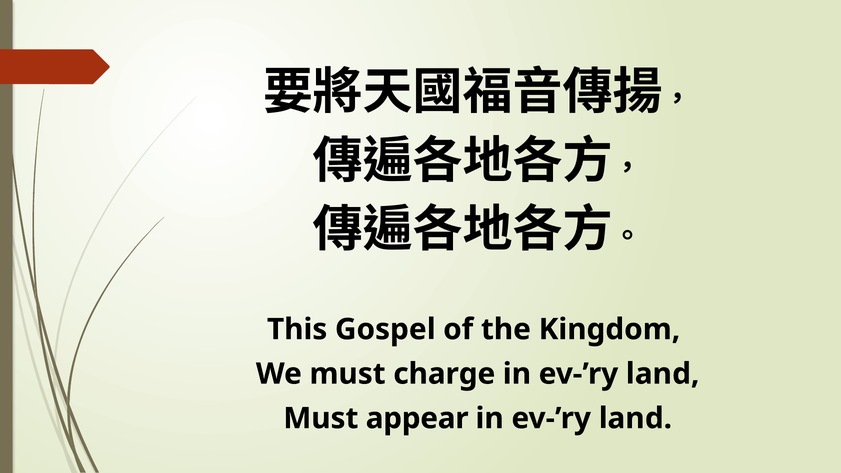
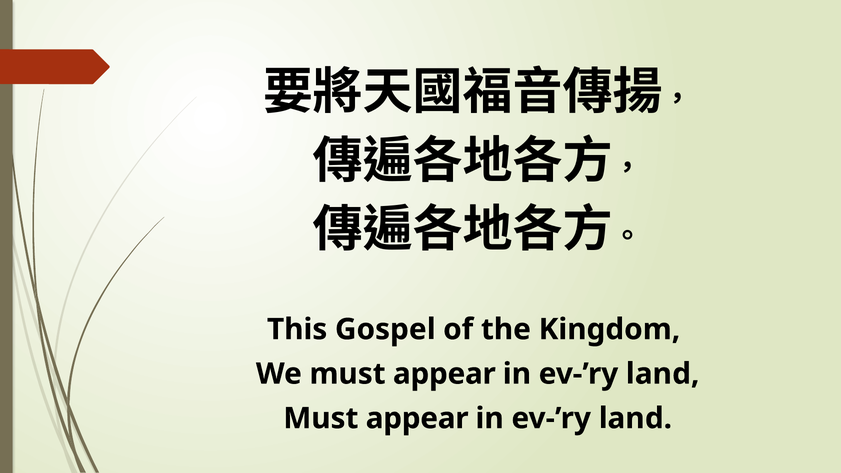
We must charge: charge -> appear
